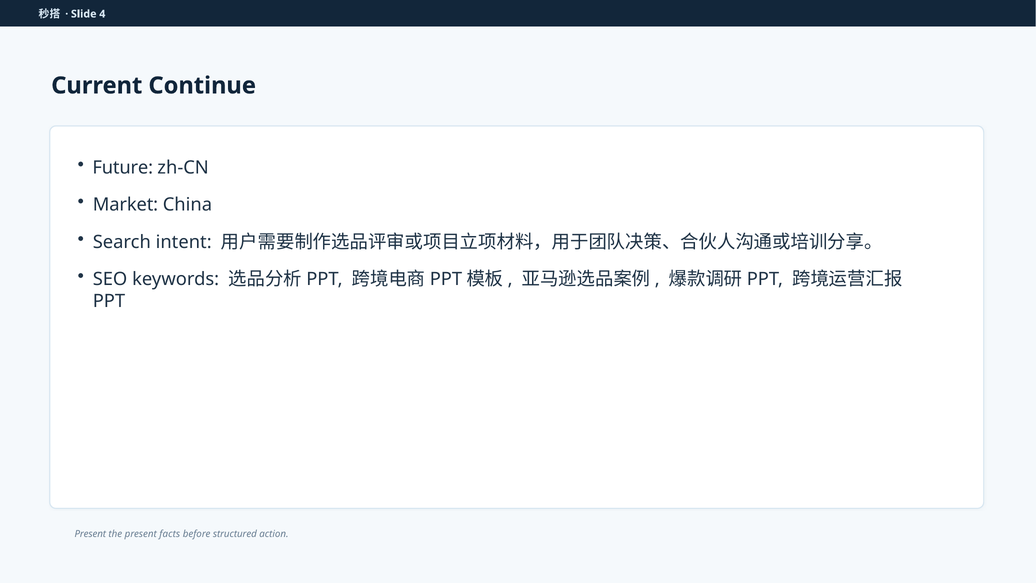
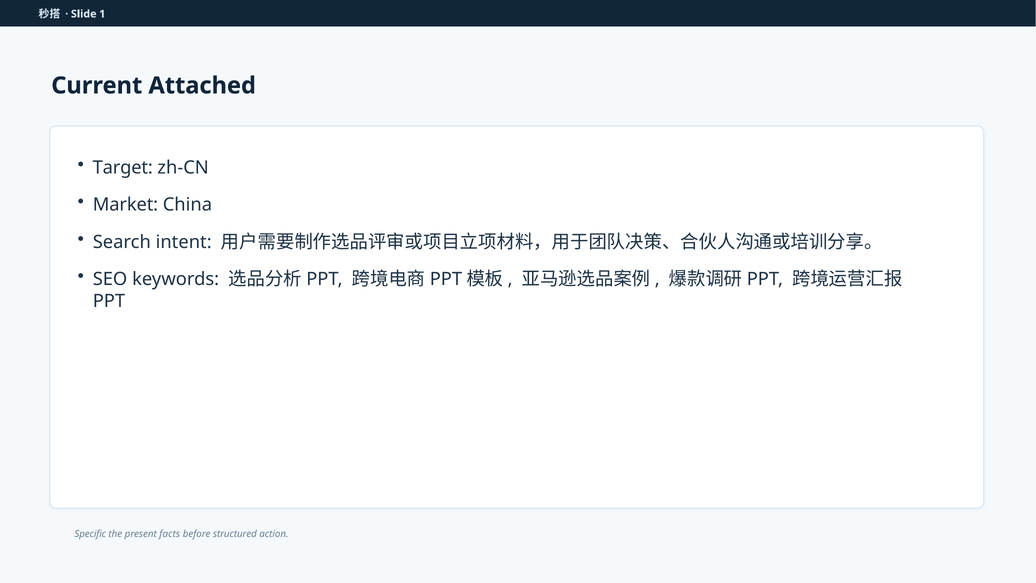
4: 4 -> 1
Continue: Continue -> Attached
Future: Future -> Target
Present at (90, 534): Present -> Specific
